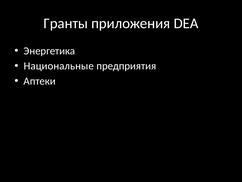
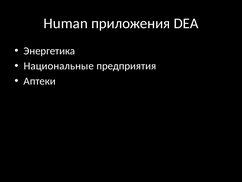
Гранты: Гранты -> Human
